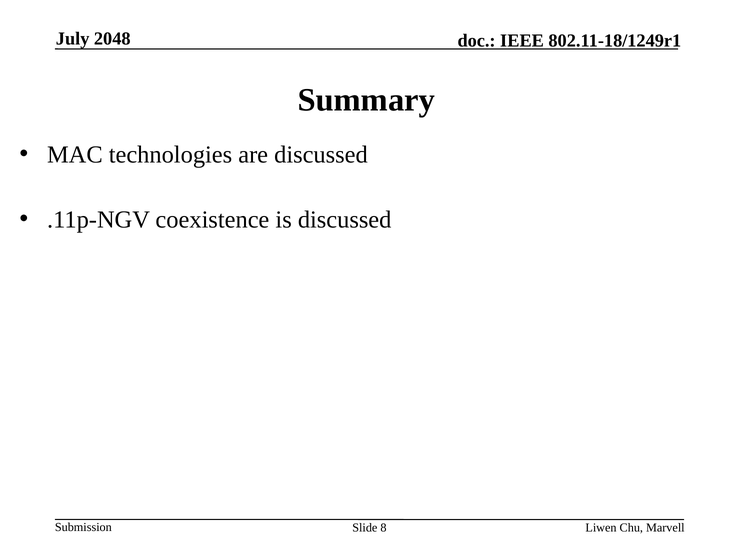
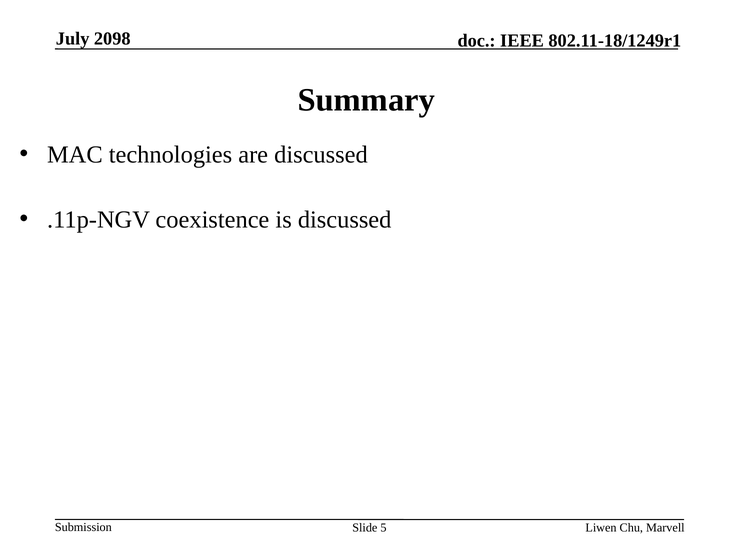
2048: 2048 -> 2098
8: 8 -> 5
